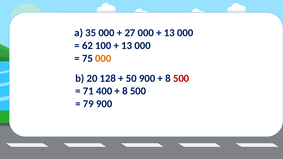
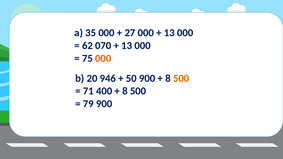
100: 100 -> 070
128: 128 -> 946
500 at (181, 78) colour: red -> orange
